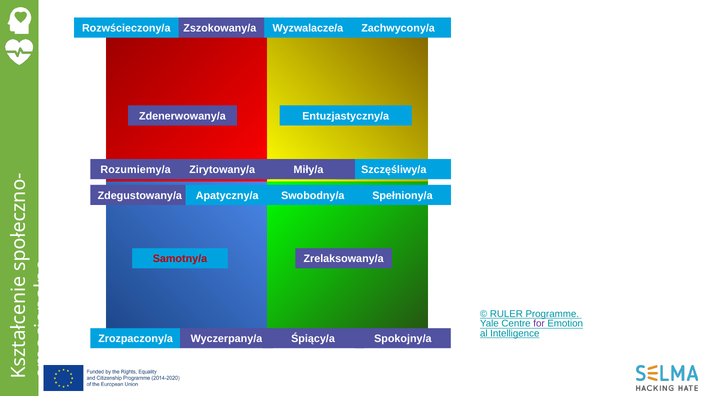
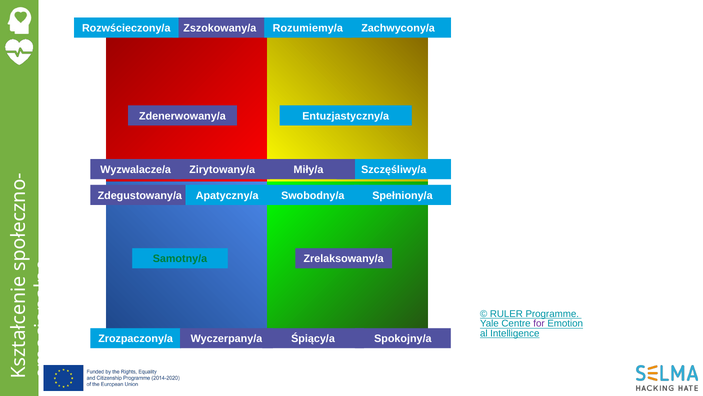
Wyzwalacze/a: Wyzwalacze/a -> Rozumiemy/a
Rozumiemy/a: Rozumiemy/a -> Wyzwalacze/a
Samotny/a colour: red -> green
